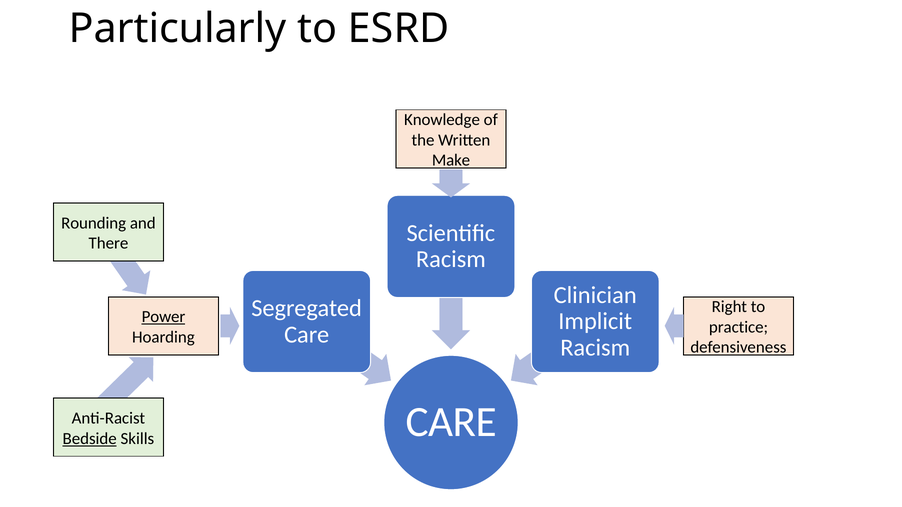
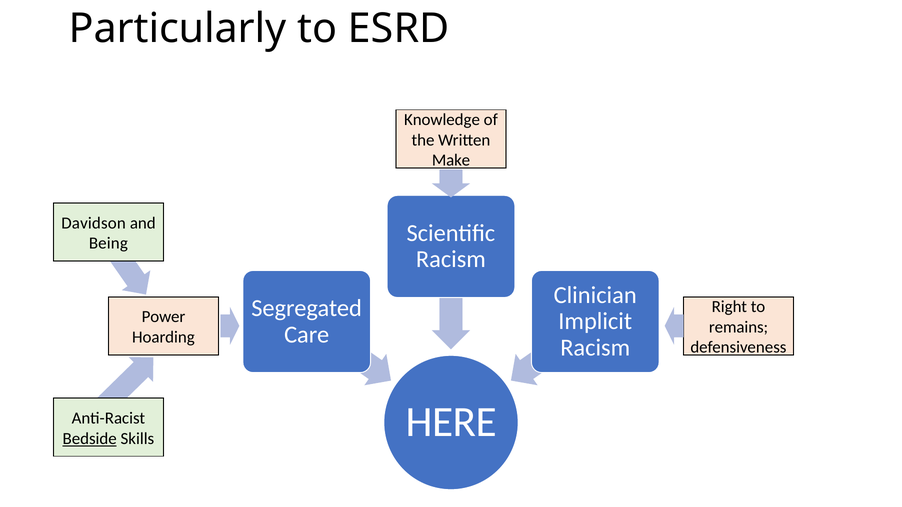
Rounding: Rounding -> Davidson
There: There -> Being
Power underline: present -> none
practice: practice -> remains
CARE at (451, 423): CARE -> HERE
